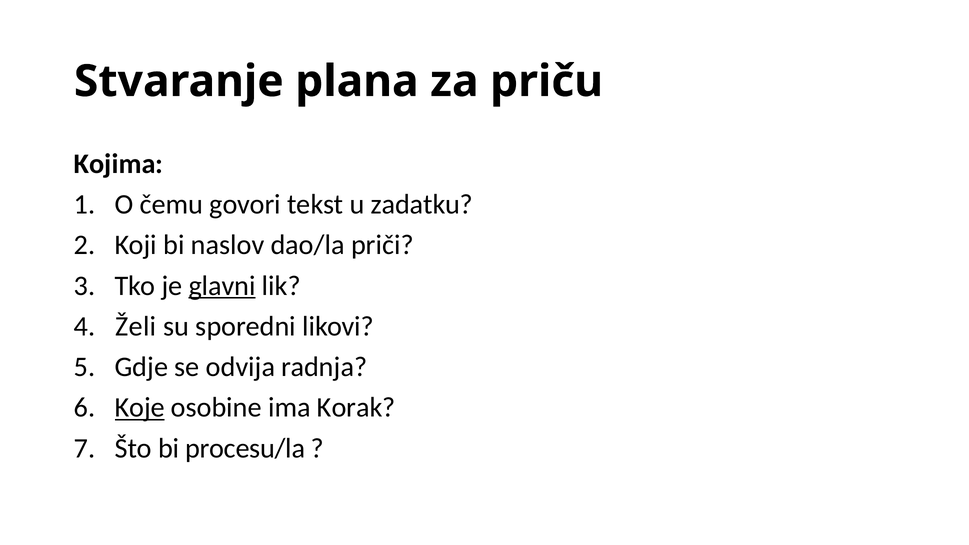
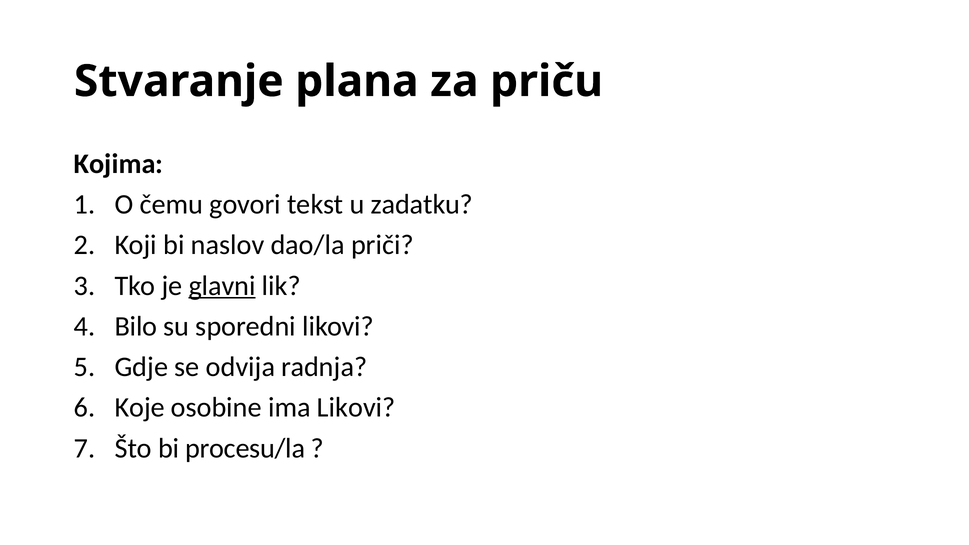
Želi: Želi -> Bilo
Koje underline: present -> none
ima Korak: Korak -> Likovi
